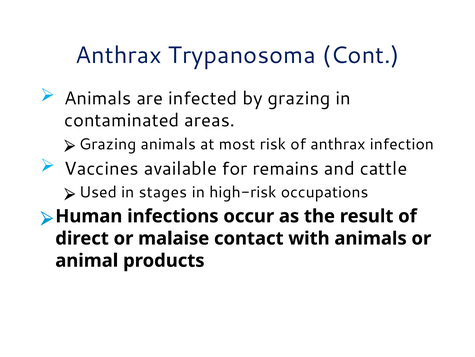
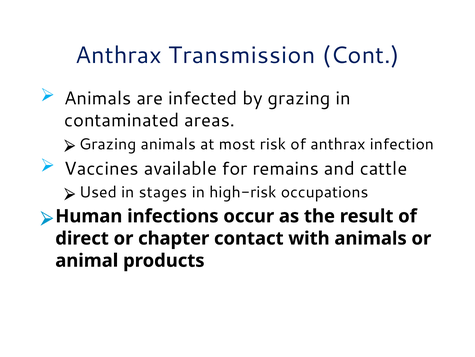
Trypanosoma: Trypanosoma -> Transmission
malaise: malaise -> chapter
